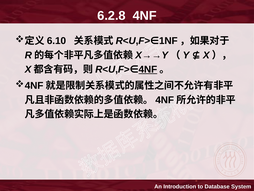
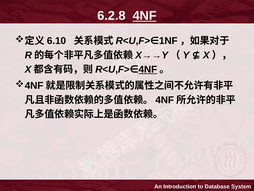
4NF at (145, 16) underline: none -> present
